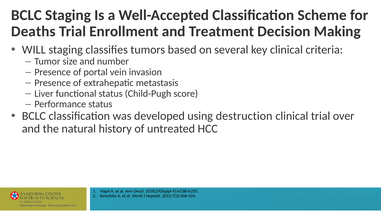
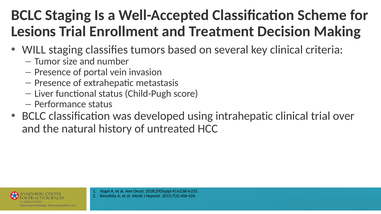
Deaths: Deaths -> Lesions
destruction: destruction -> intrahepatic
